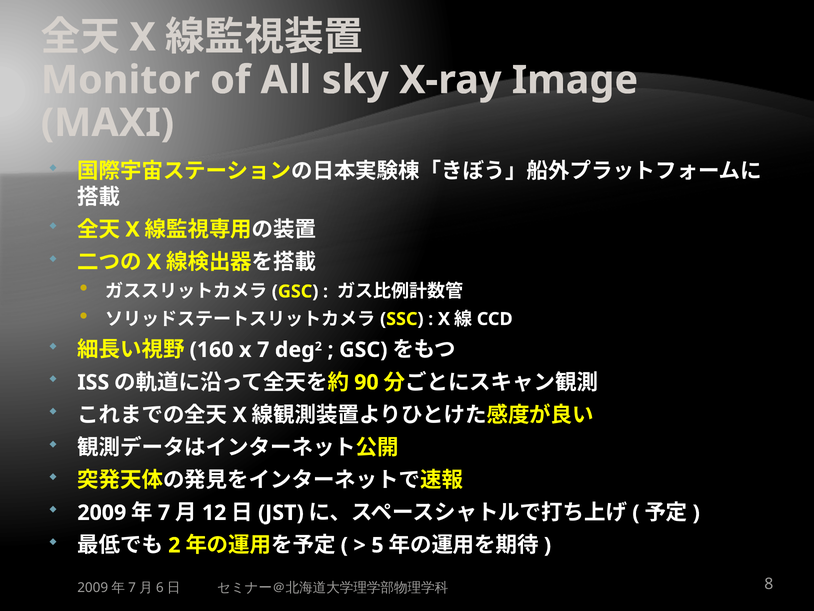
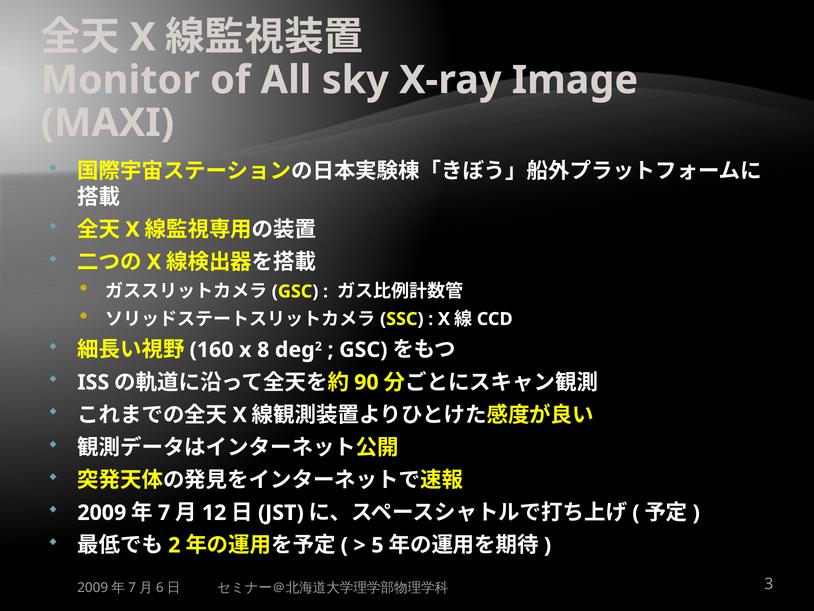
x 7: 7 -> 8
8: 8 -> 3
